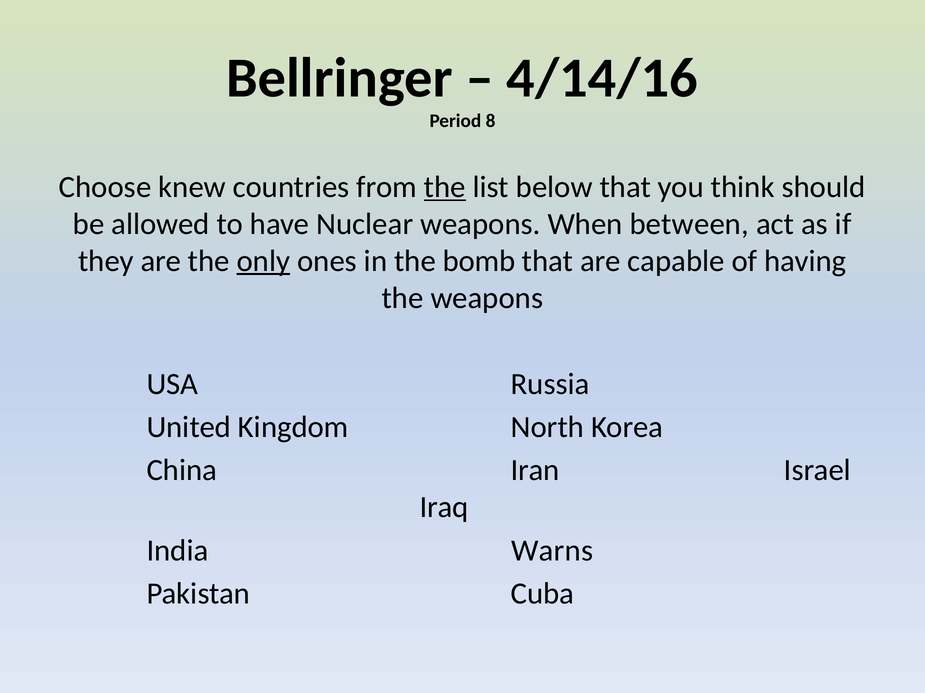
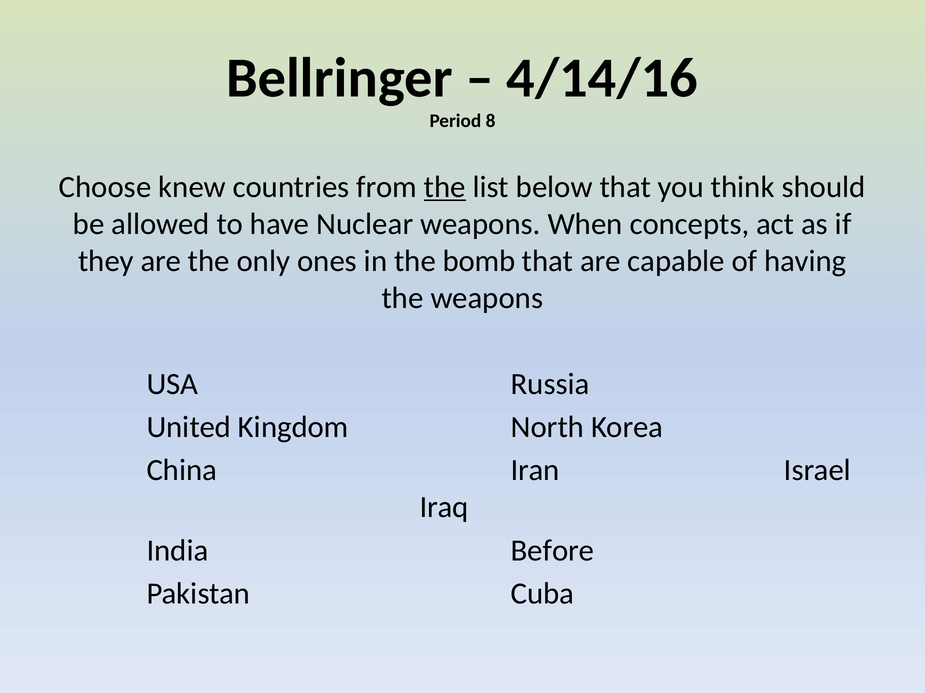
between: between -> concepts
only underline: present -> none
Warns: Warns -> Before
